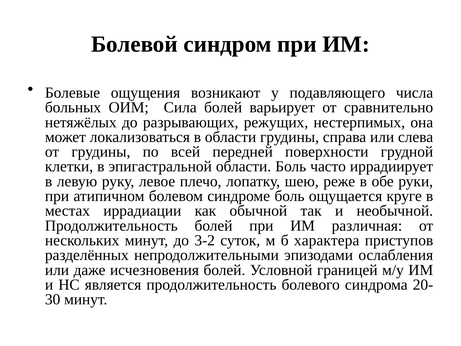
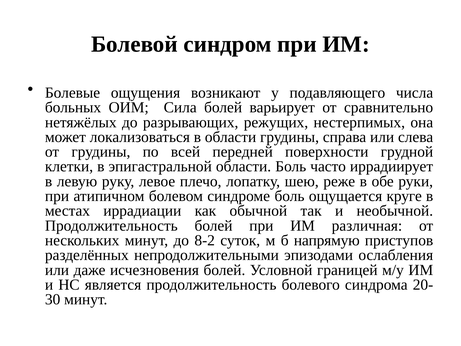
3-2: 3-2 -> 8-2
характера: характера -> напрямую
